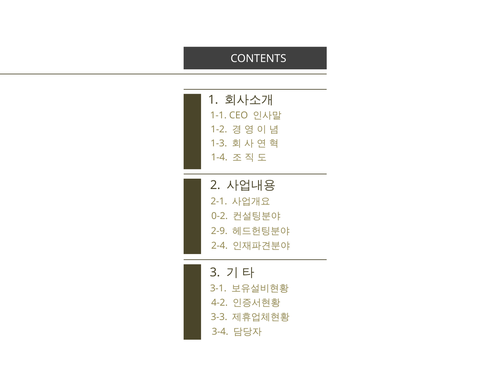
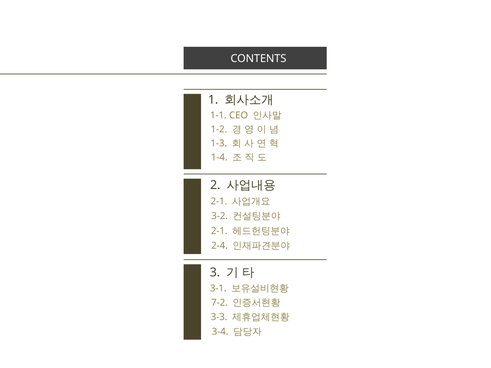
0-2: 0-2 -> 3-2
2-9 at (219, 231): 2-9 -> 2-1
4-2: 4-2 -> 7-2
